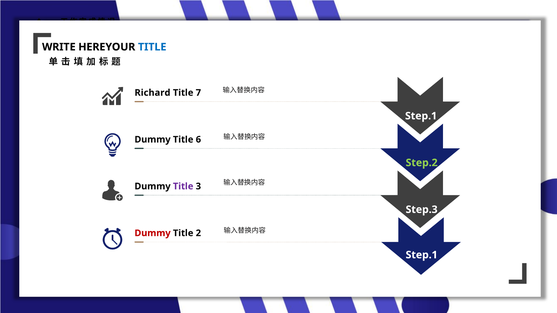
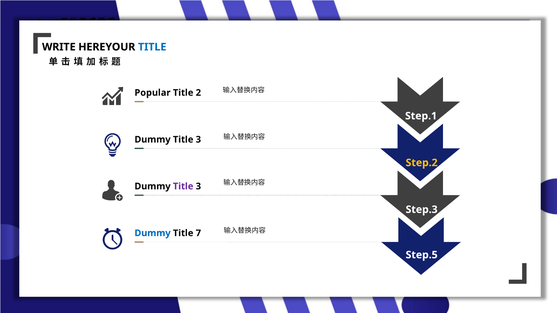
Richard: Richard -> Popular
7: 7 -> 2
6 at (198, 140): 6 -> 3
Step.2 colour: light green -> yellow
Dummy at (153, 233) colour: red -> blue
2: 2 -> 7
Step.1 at (422, 255): Step.1 -> Step.5
